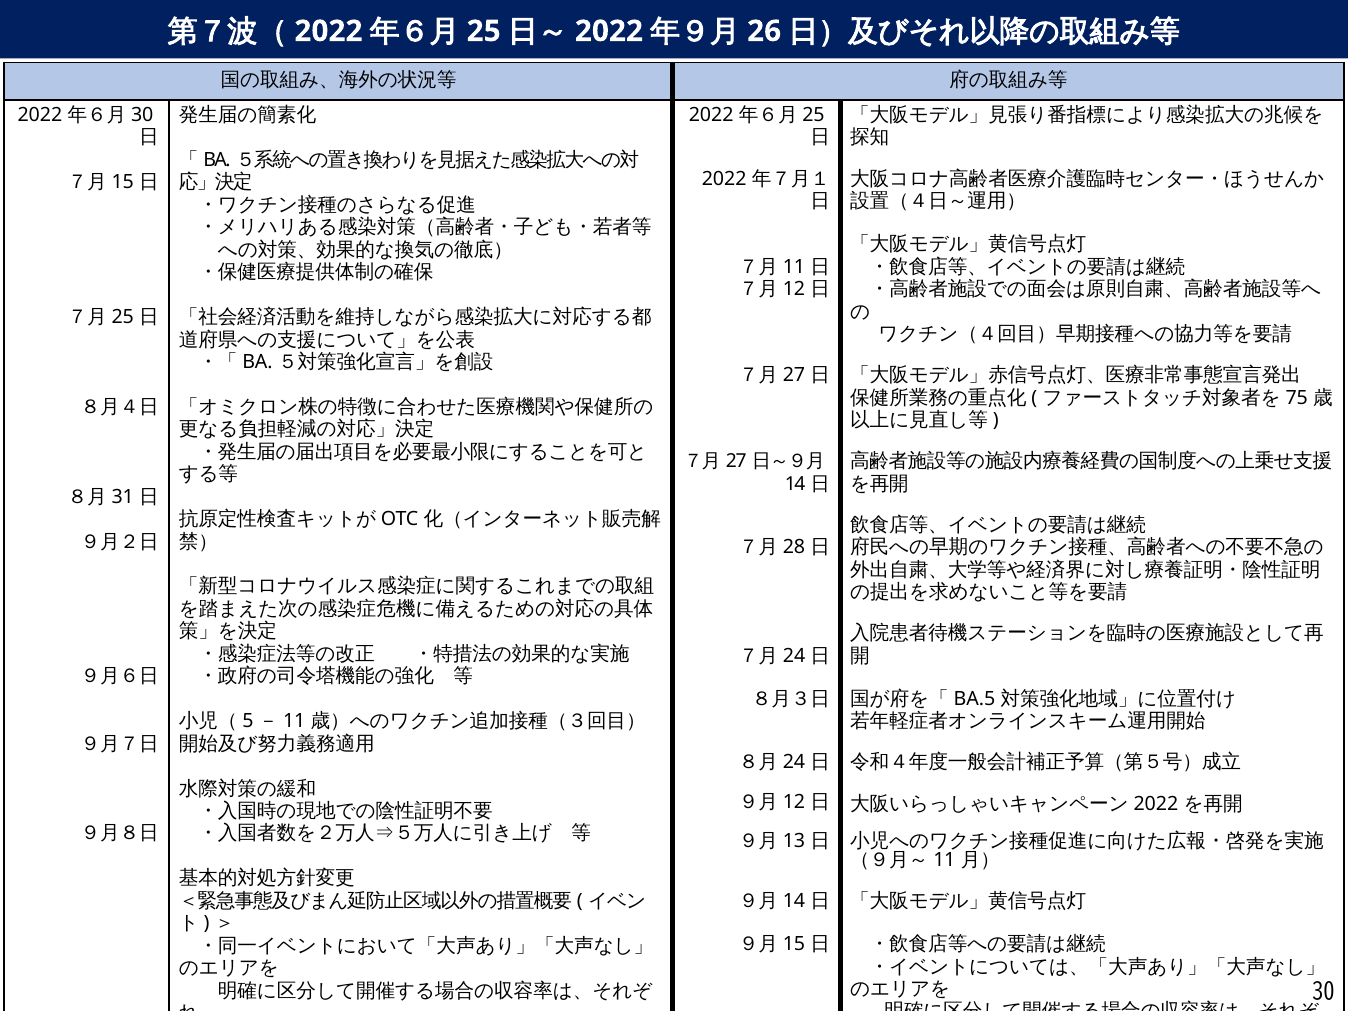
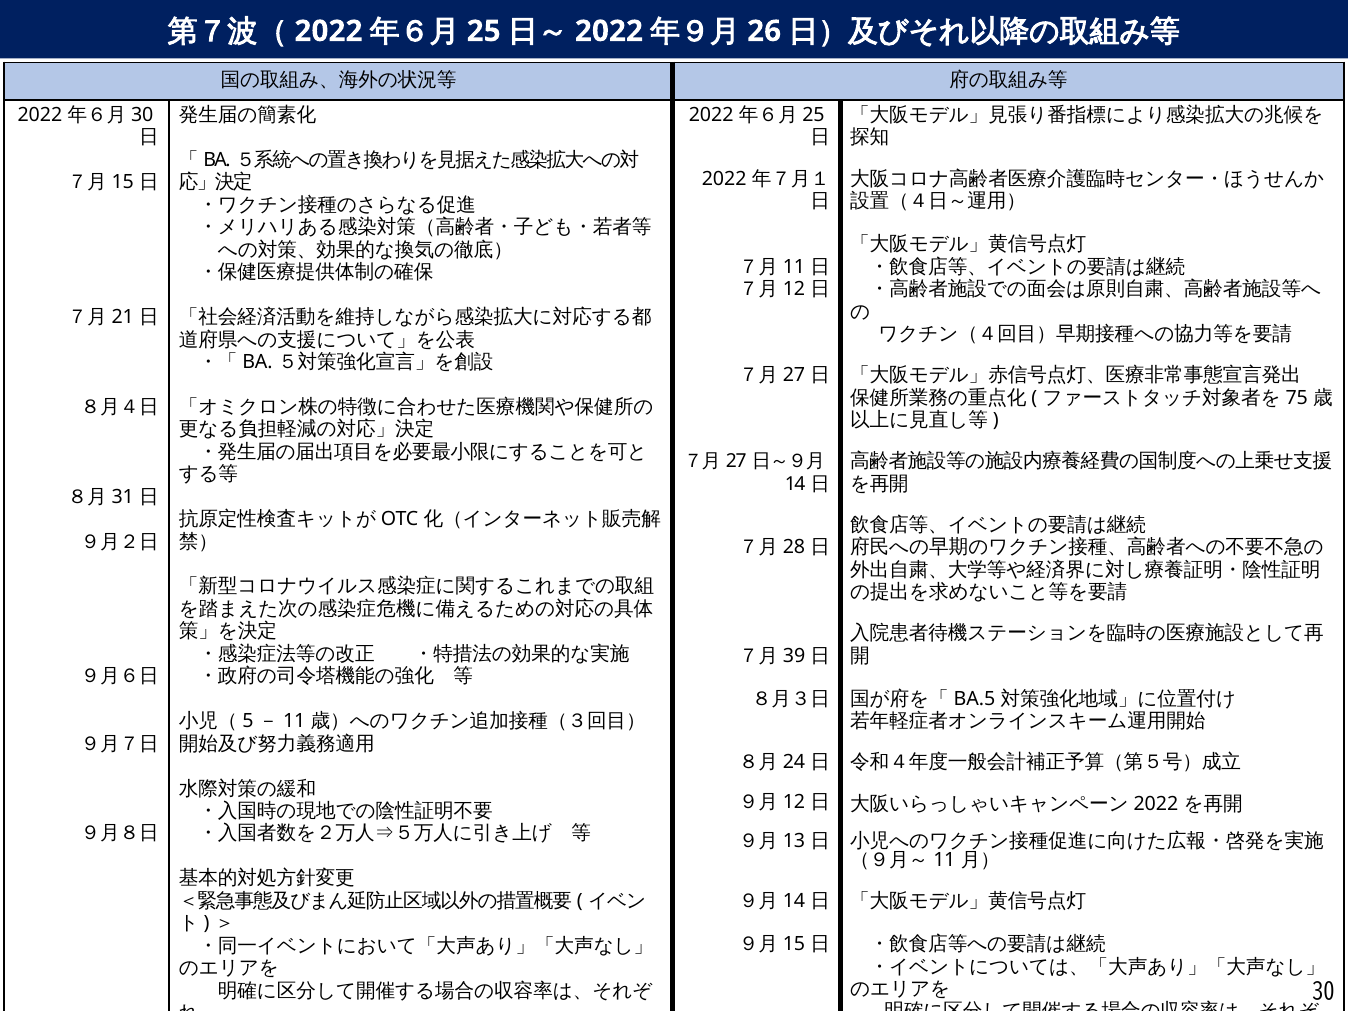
25 at (123, 317): 25 -> 21
24: 24 -> 39
